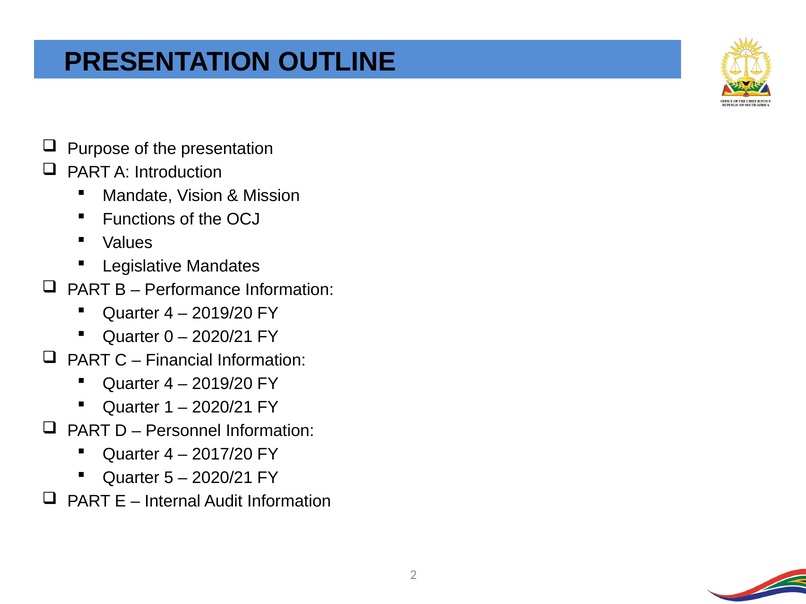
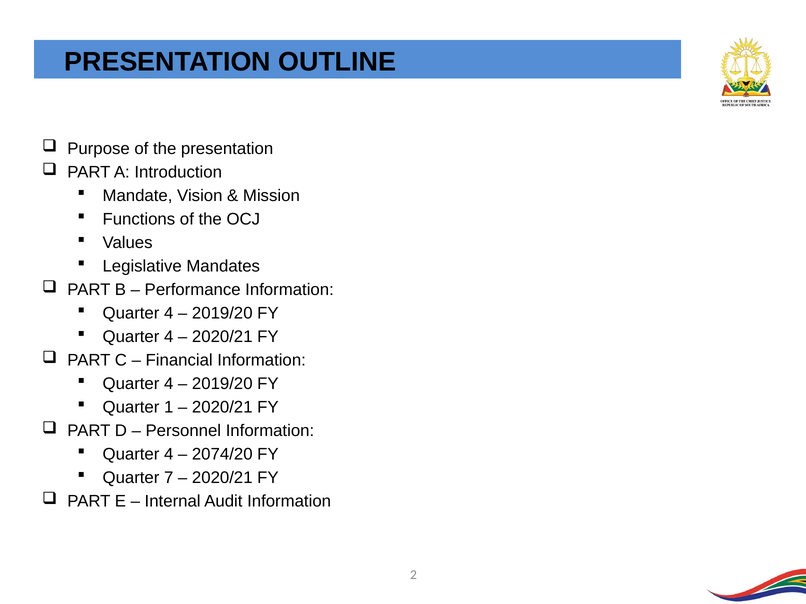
0 at (169, 337): 0 -> 4
2017/20: 2017/20 -> 2074/20
5: 5 -> 7
